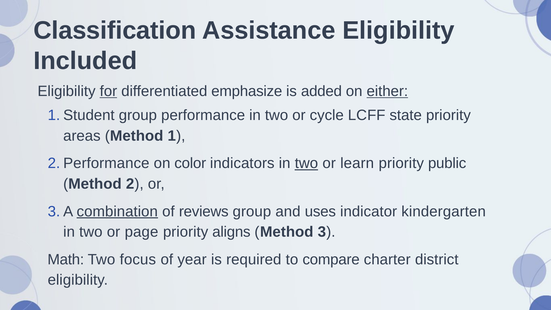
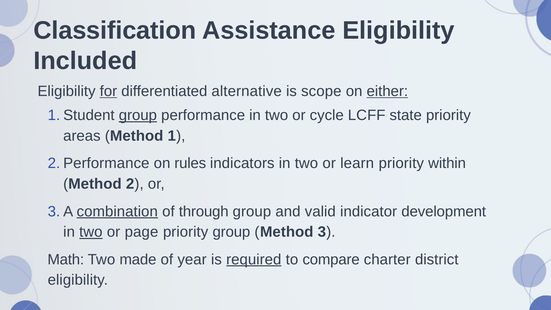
emphasize: emphasize -> alternative
added: added -> scope
group at (138, 115) underline: none -> present
color: color -> rules
two at (306, 163) underline: present -> none
public: public -> within
reviews: reviews -> through
uses: uses -> valid
kindergarten: kindergarten -> development
two at (91, 232) underline: none -> present
priority aligns: aligns -> group
focus: focus -> made
required underline: none -> present
